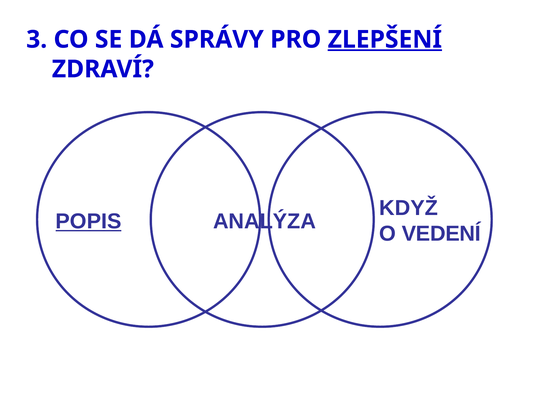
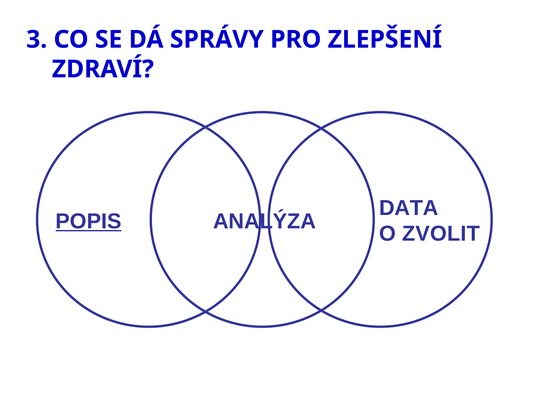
ZLEPŠENÍ underline: present -> none
KDYŽ: KDYŽ -> DATA
VEDENÍ: VEDENÍ -> ZVOLIT
